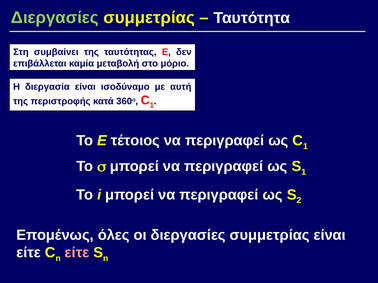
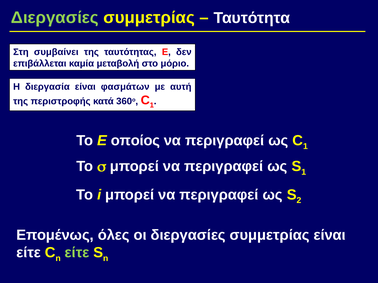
ισοδύναμο: ισοδύναμο -> φασμάτων
τέτοιος: τέτοιος -> οποίος
είτε at (77, 253) colour: pink -> light green
